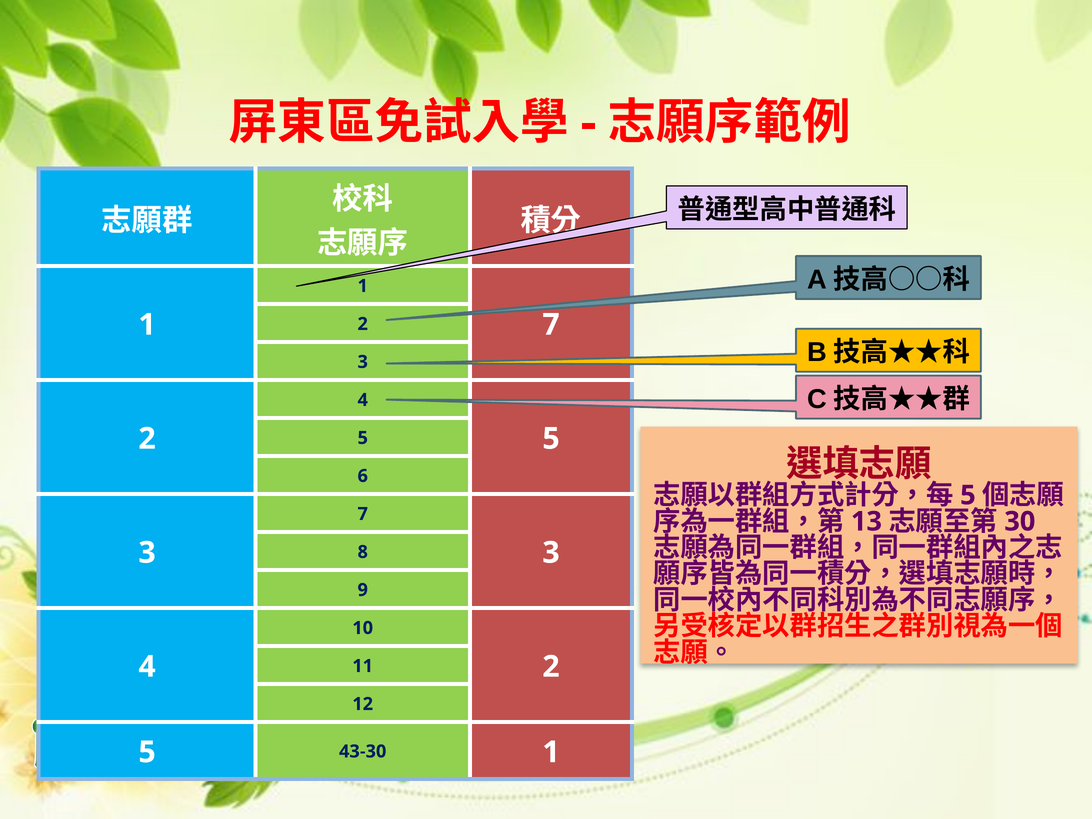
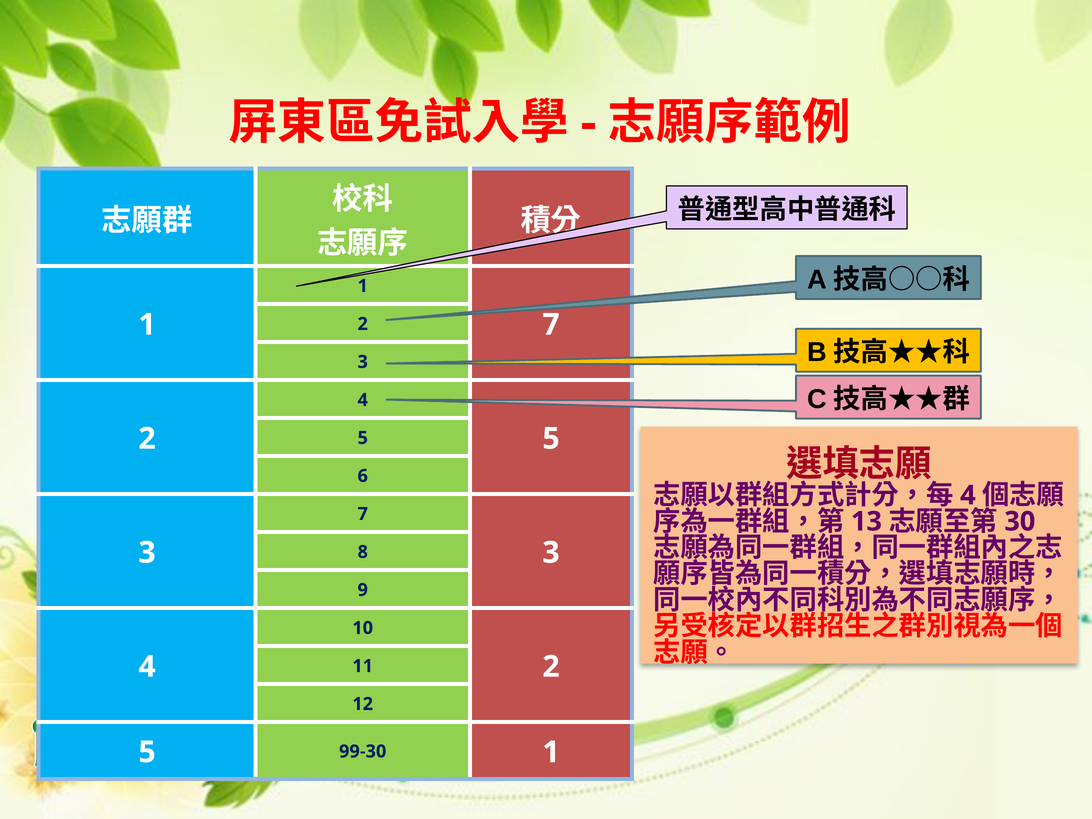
5 at (968, 495): 5 -> 4
43-30: 43-30 -> 99-30
